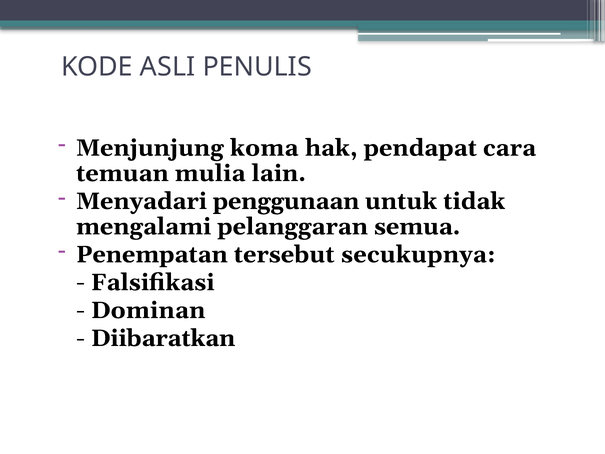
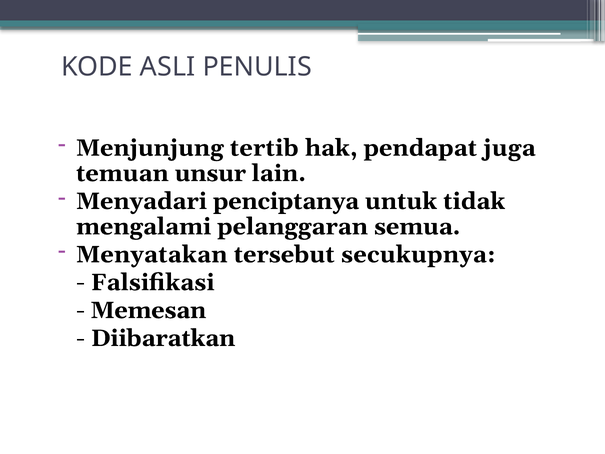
koma: koma -> tertib
cara: cara -> juga
mulia: mulia -> unsur
penggunaan: penggunaan -> penciptanya
Penempatan: Penempatan -> Menyatakan
Dominan: Dominan -> Memesan
